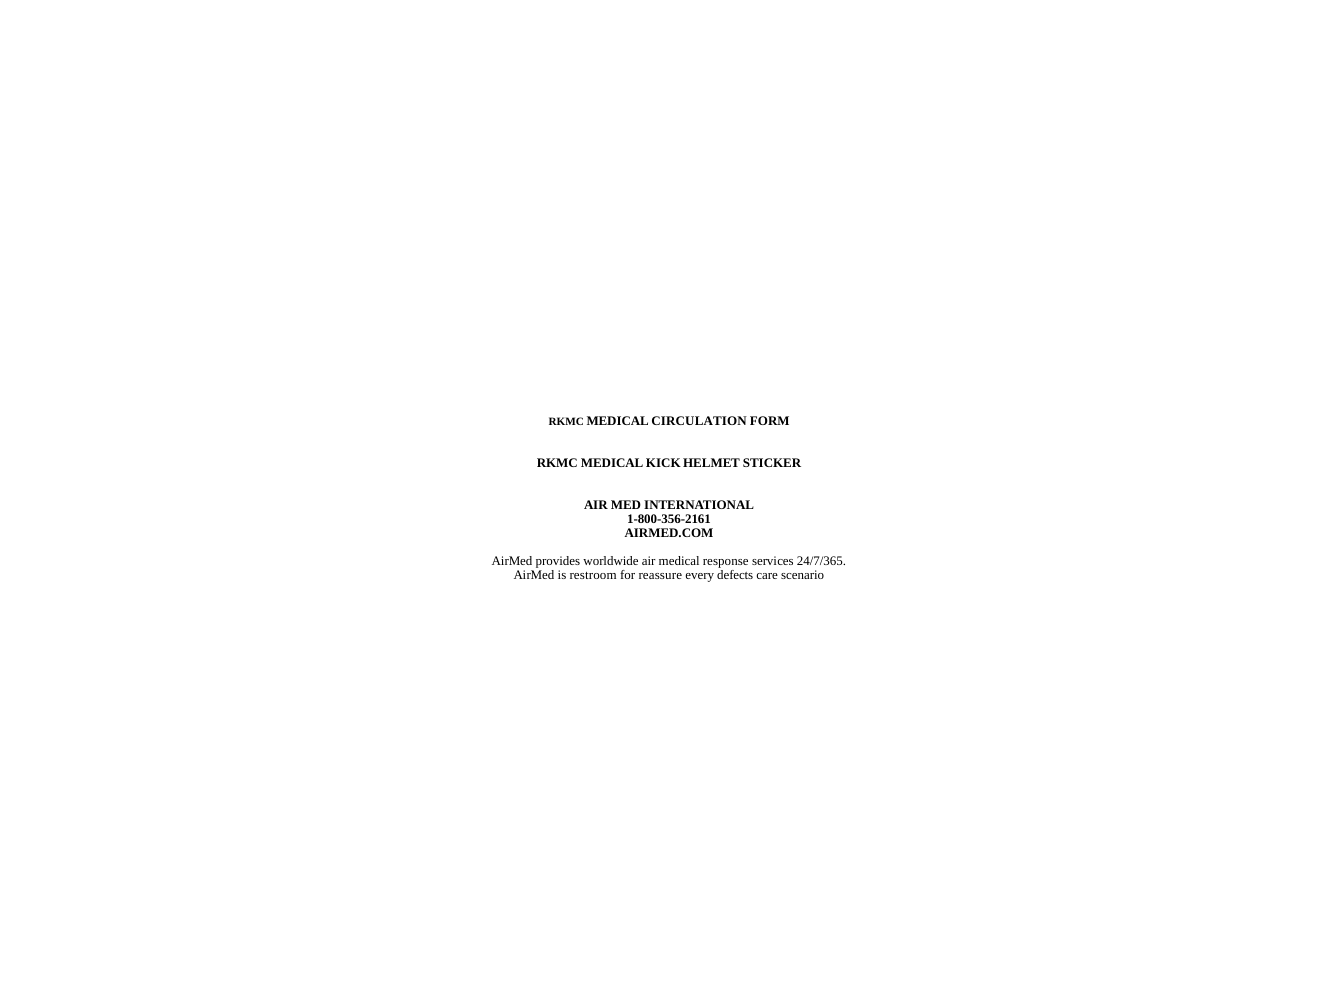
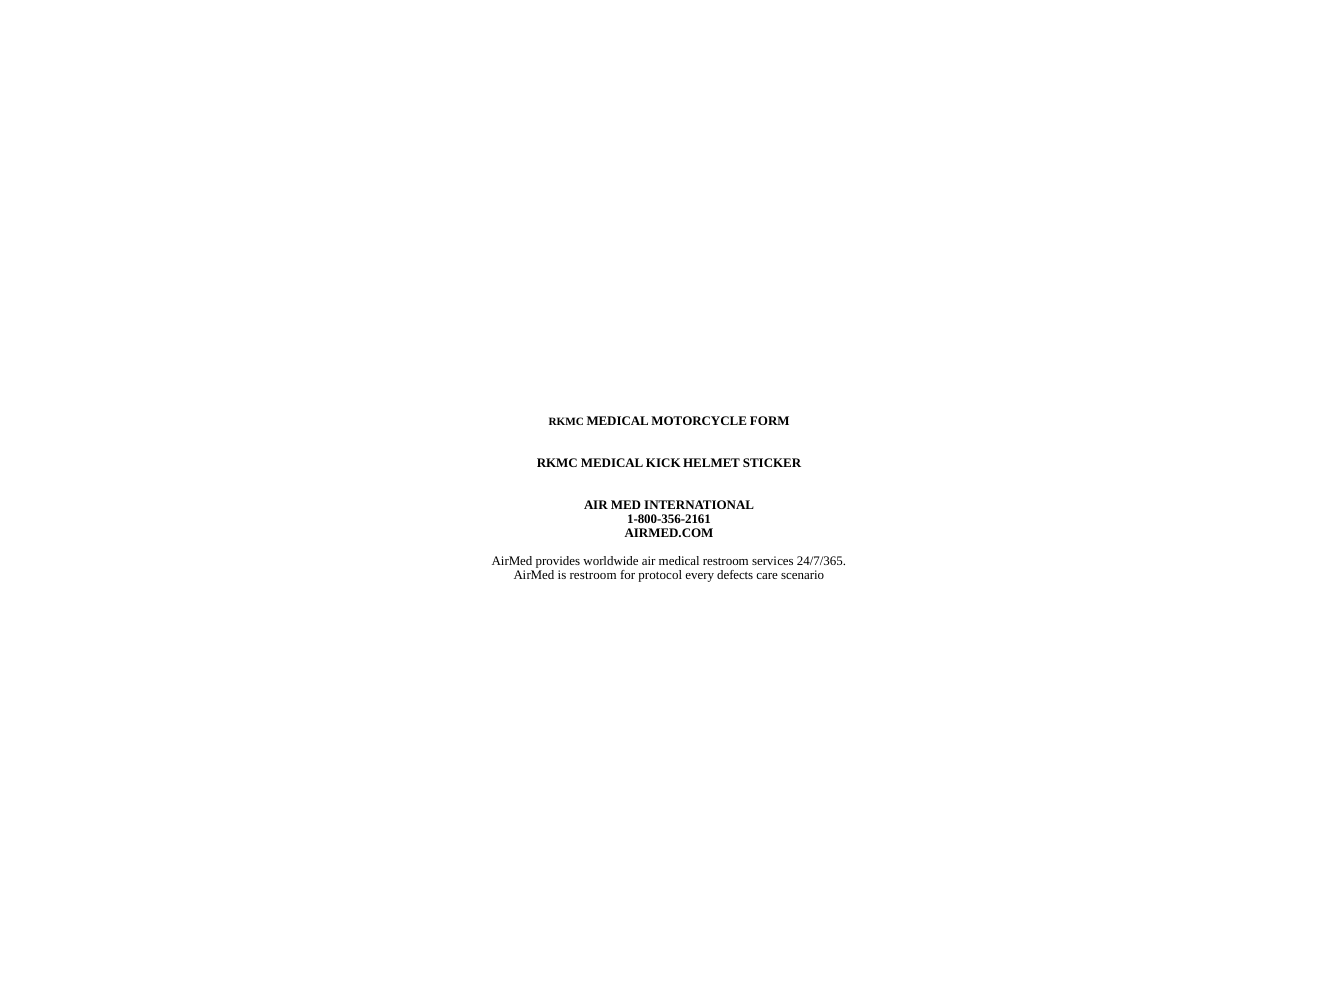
CIRCULATION: CIRCULATION -> MOTORCYCLE
medical response: response -> restroom
reassure: reassure -> protocol
